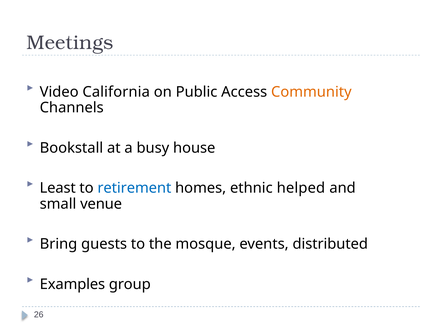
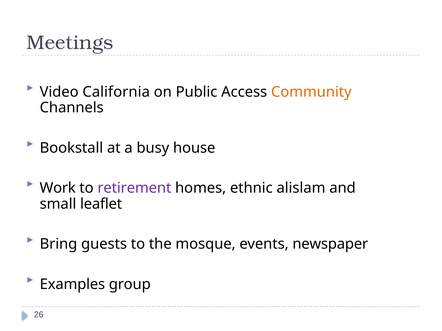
Least: Least -> Work
retirement colour: blue -> purple
helped: helped -> alislam
venue: venue -> leaflet
distributed: distributed -> newspaper
